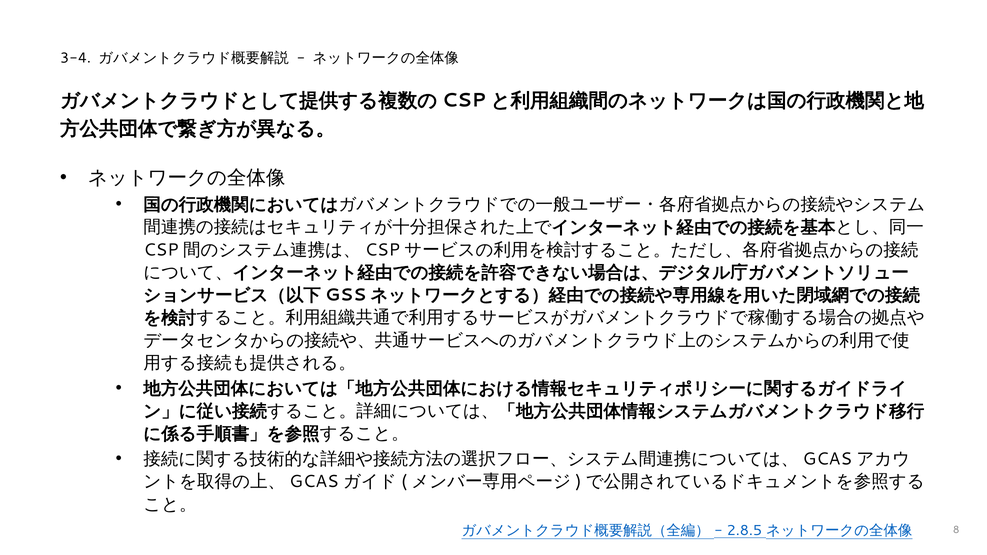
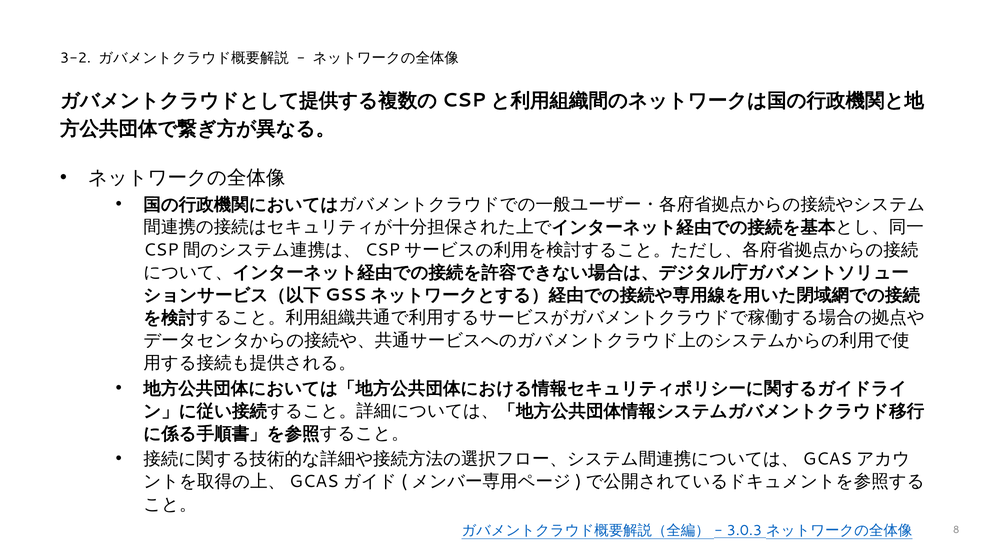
3-4: 3-4 -> 3-2
2.8.5: 2.8.5 -> 3.0.3
